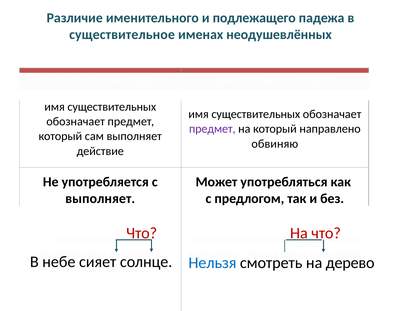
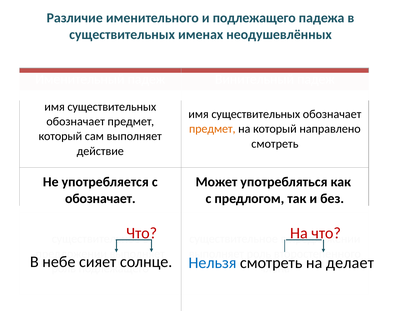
существительное at (122, 35): существительное -> существительных
предмет at (212, 129) colour: purple -> orange
обвиняю at (275, 143): обвиняю -> смотреть
выполняет at (100, 198): выполняет -> обозначает
дерево: дерево -> делает
